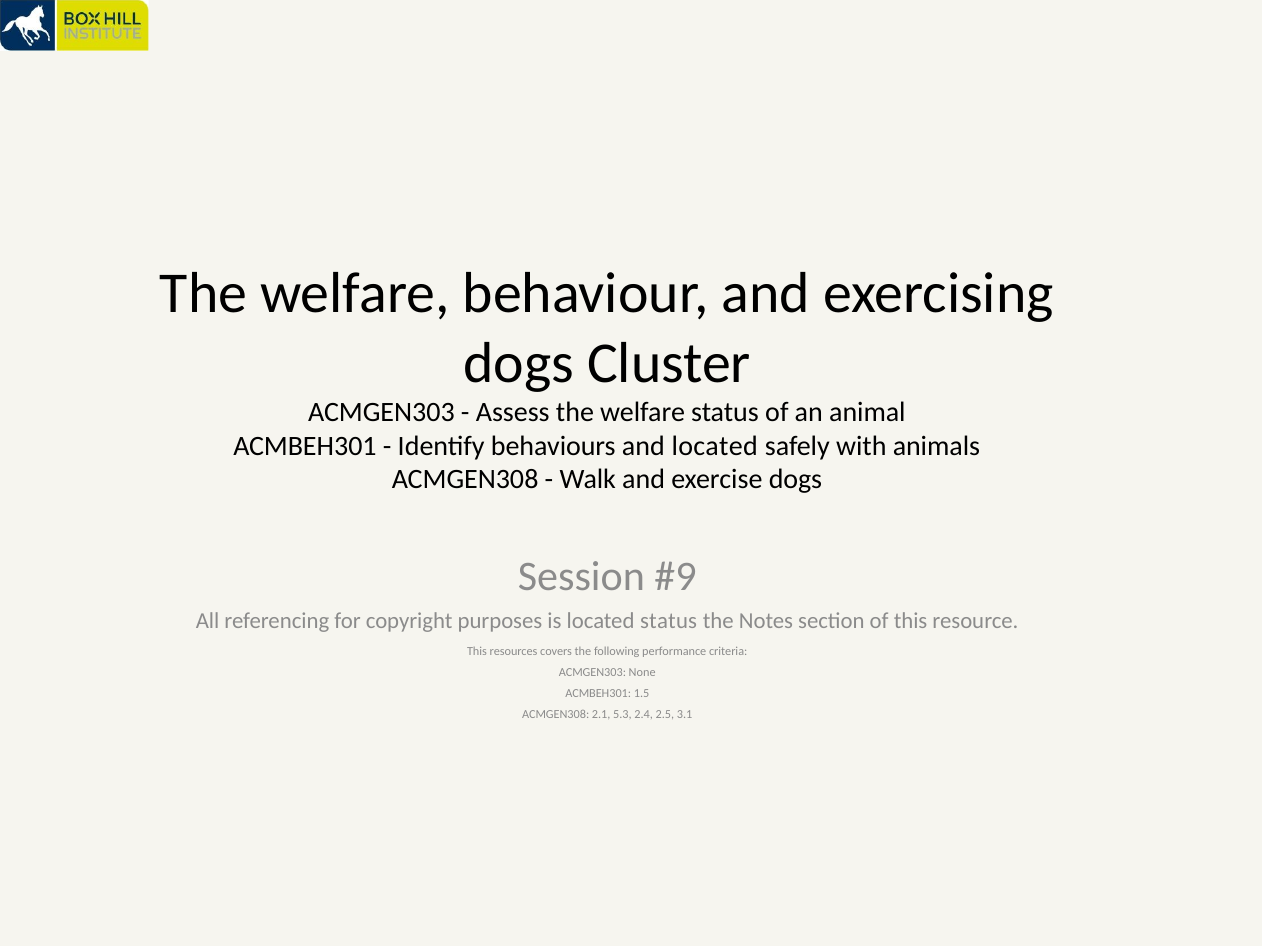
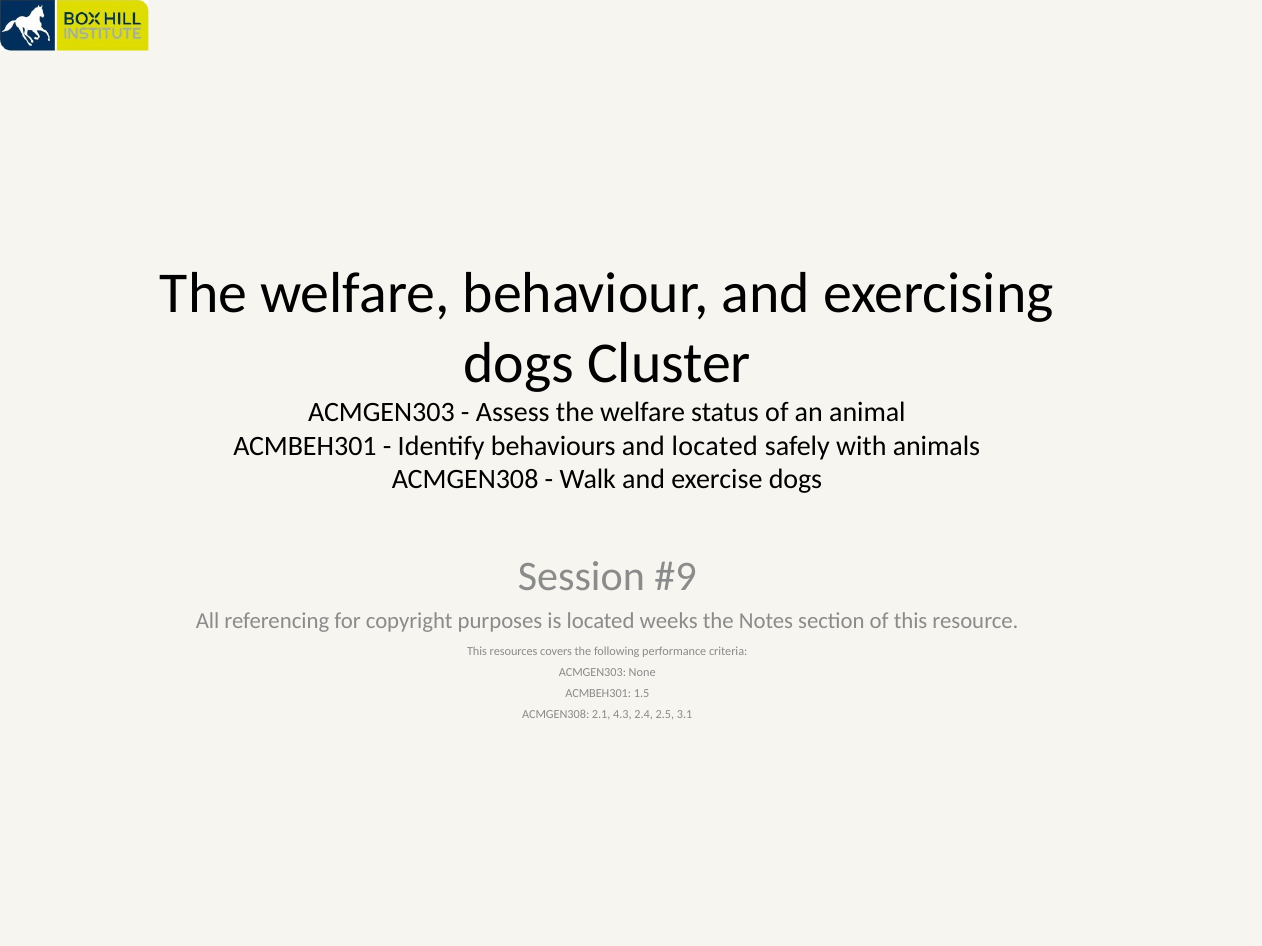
located status: status -> weeks
5.3: 5.3 -> 4.3
